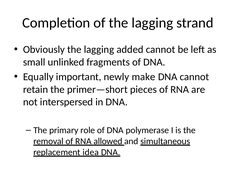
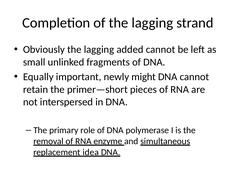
make: make -> might
allowed: allowed -> enzyme
